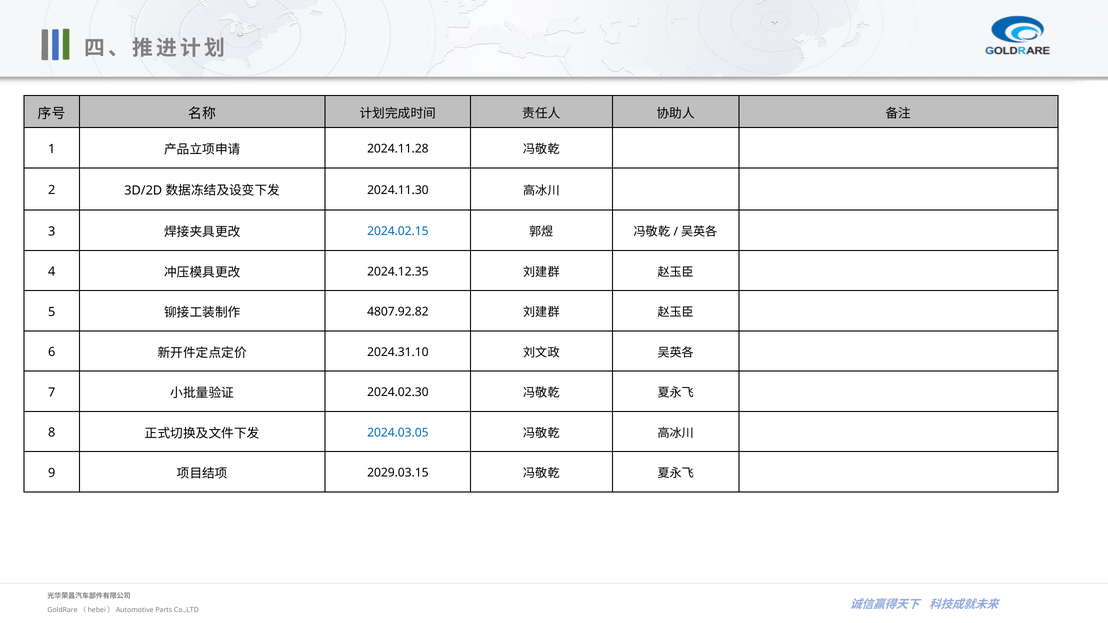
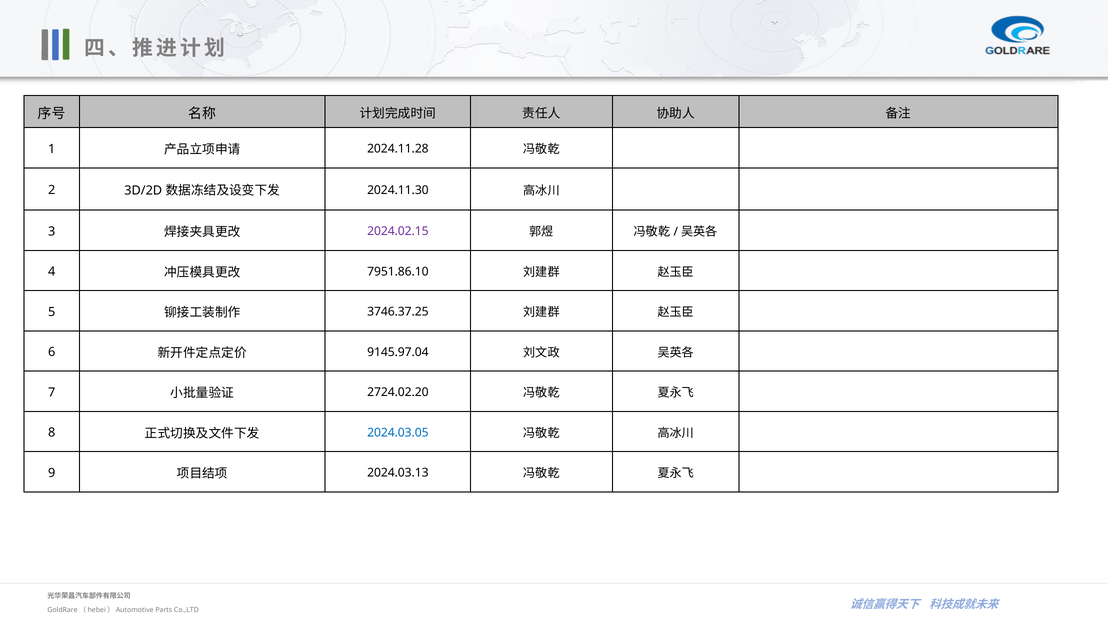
2024.02.15 colour: blue -> purple
2024.12.35: 2024.12.35 -> 7951.86.10
4807.92.82: 4807.92.82 -> 3746.37.25
2024.31.10: 2024.31.10 -> 9145.97.04
2024.02.30: 2024.02.30 -> 2724.02.20
2029.03.15: 2029.03.15 -> 2024.03.13
